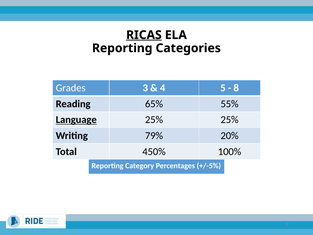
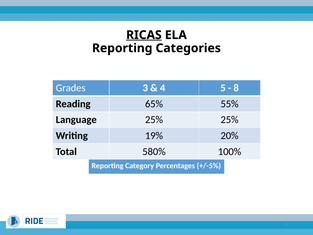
Language underline: present -> none
79%: 79% -> 19%
450%: 450% -> 580%
